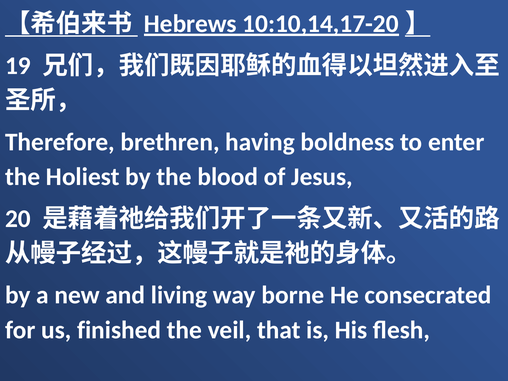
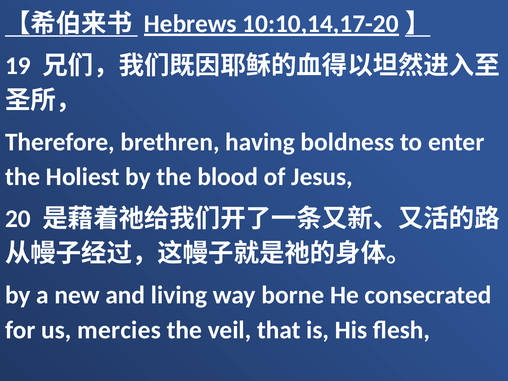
finished: finished -> mercies
